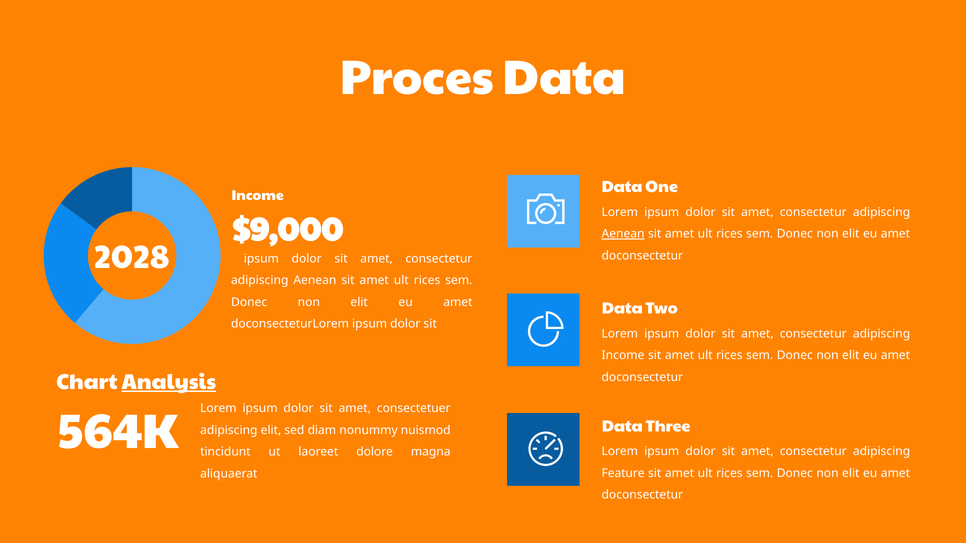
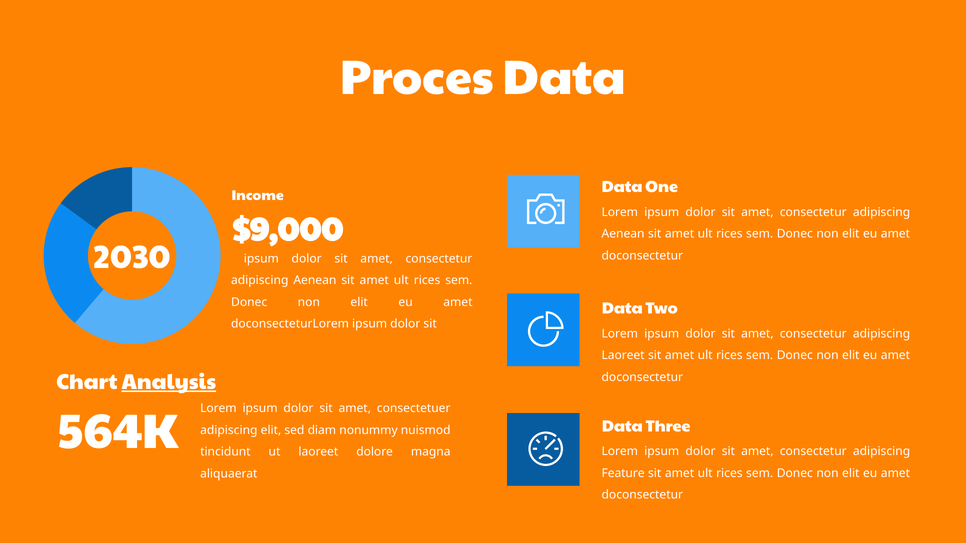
Aenean at (623, 234) underline: present -> none
2028: 2028 -> 2030
Income at (623, 356): Income -> Laoreet
